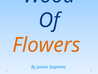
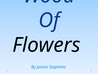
Flowers colour: orange -> black
